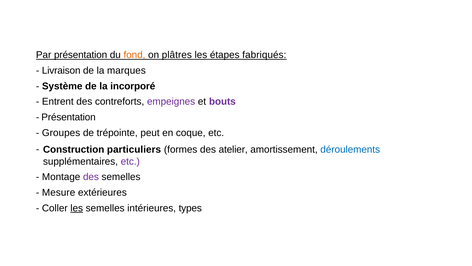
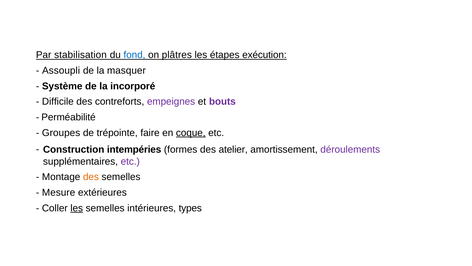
Par présentation: présentation -> stabilisation
fond colour: orange -> blue
fabriqués: fabriqués -> exécution
Livraison: Livraison -> Assoupli
marques: marques -> masquer
Entrent: Entrent -> Difficile
Présentation at (69, 117): Présentation -> Perméabilité
peut: peut -> faire
coque underline: none -> present
particuliers: particuliers -> intempéries
déroulements colour: blue -> purple
des at (91, 177) colour: purple -> orange
